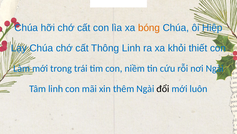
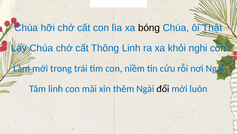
bóng at (149, 28) colour: orange -> black
Hiệp: Hiệp -> Thật
thiết: thiết -> nghi
